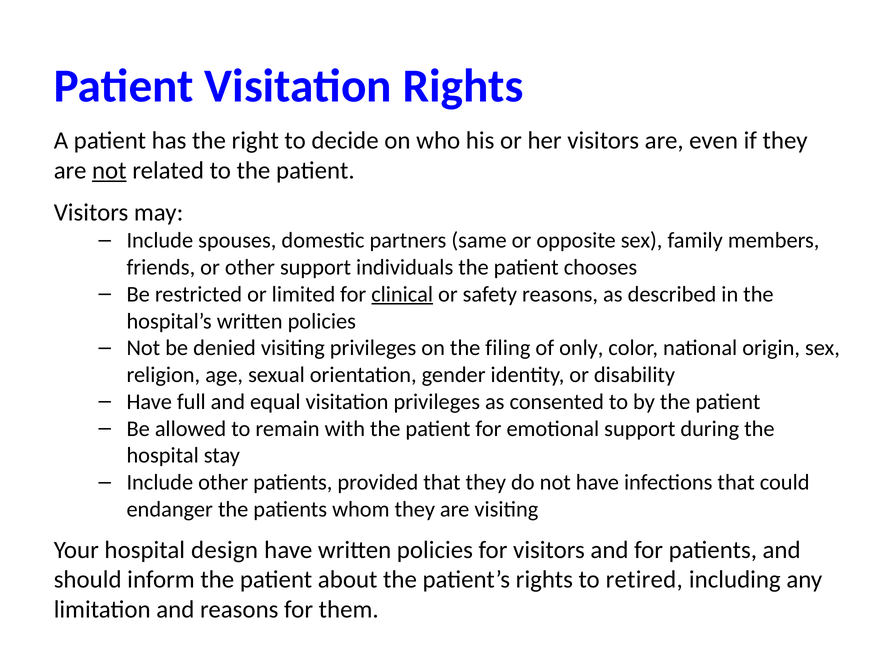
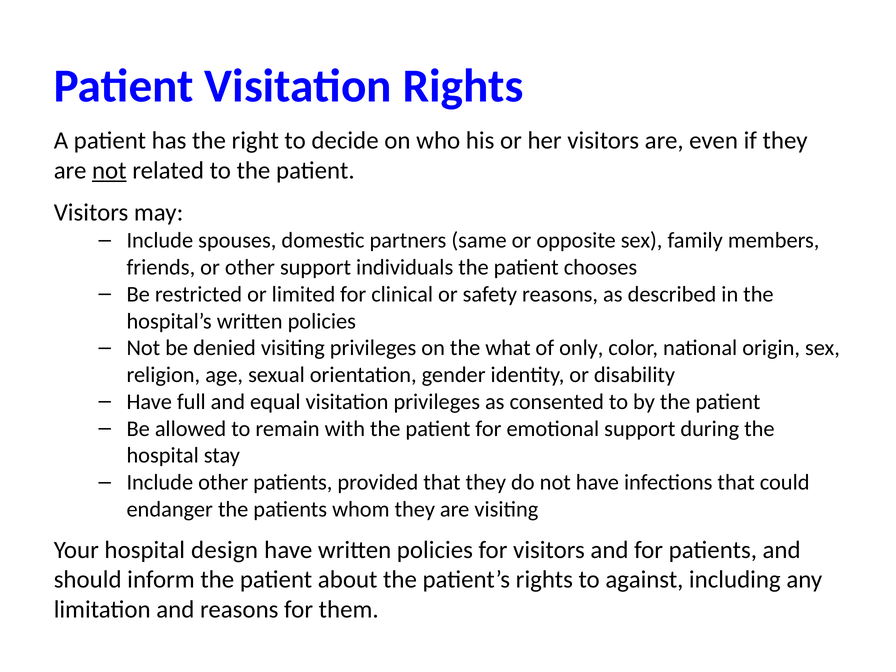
clinical underline: present -> none
filing: filing -> what
retired: retired -> against
